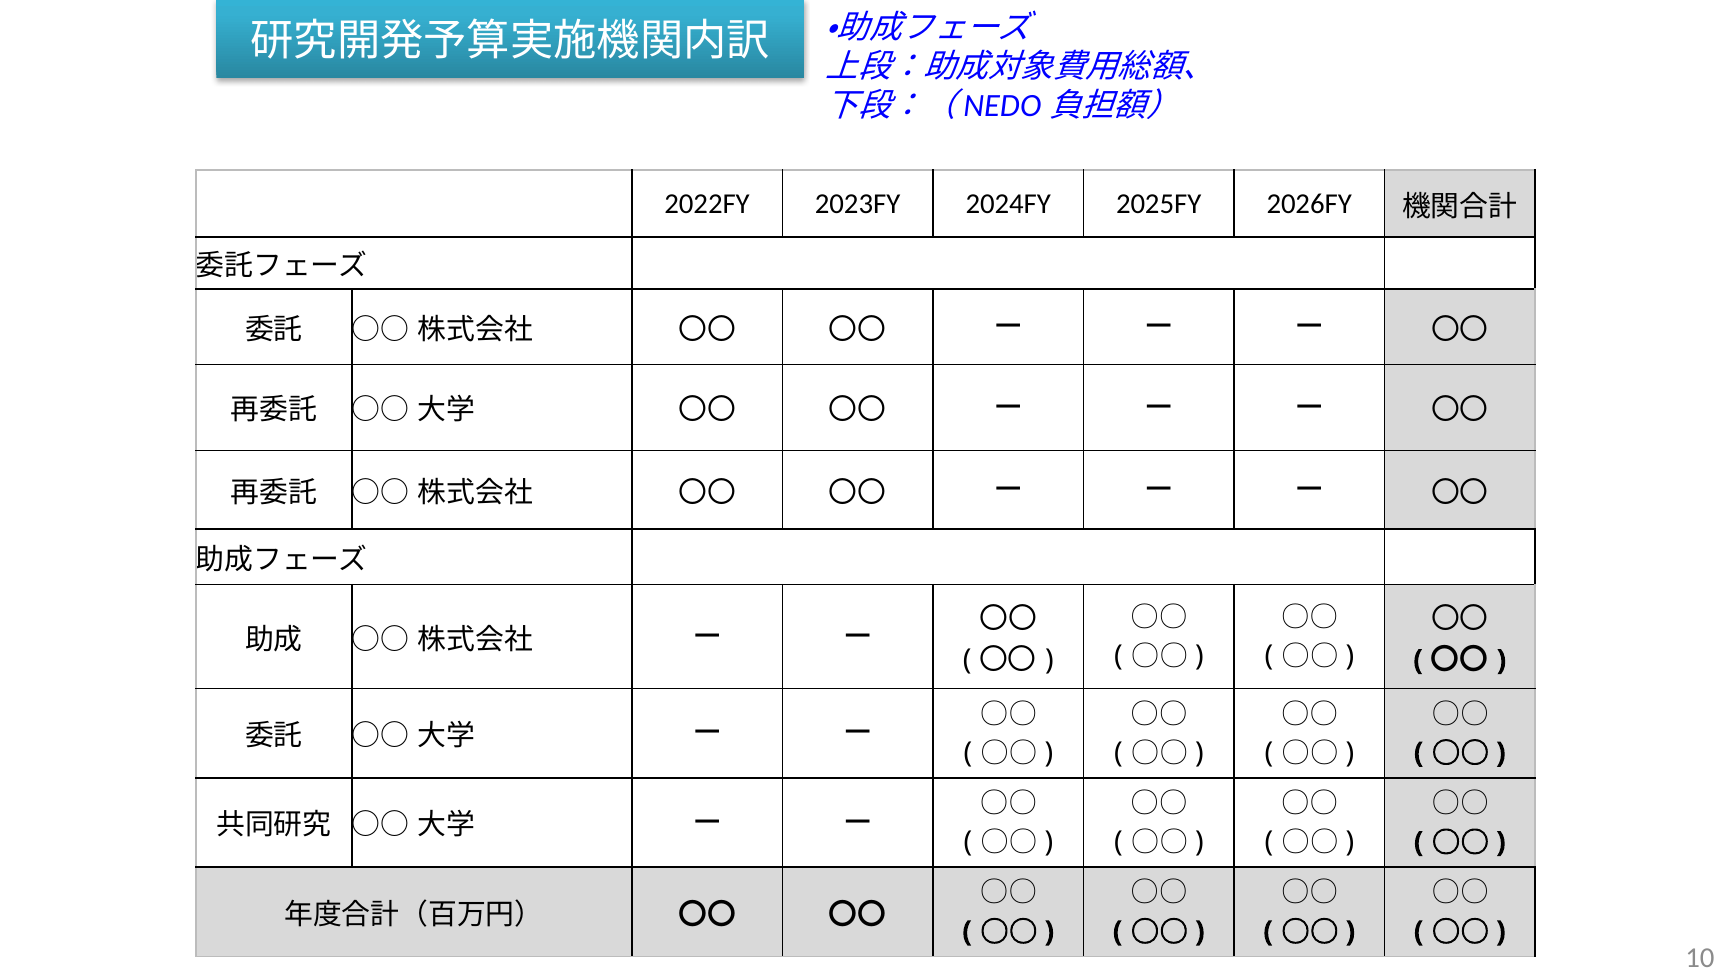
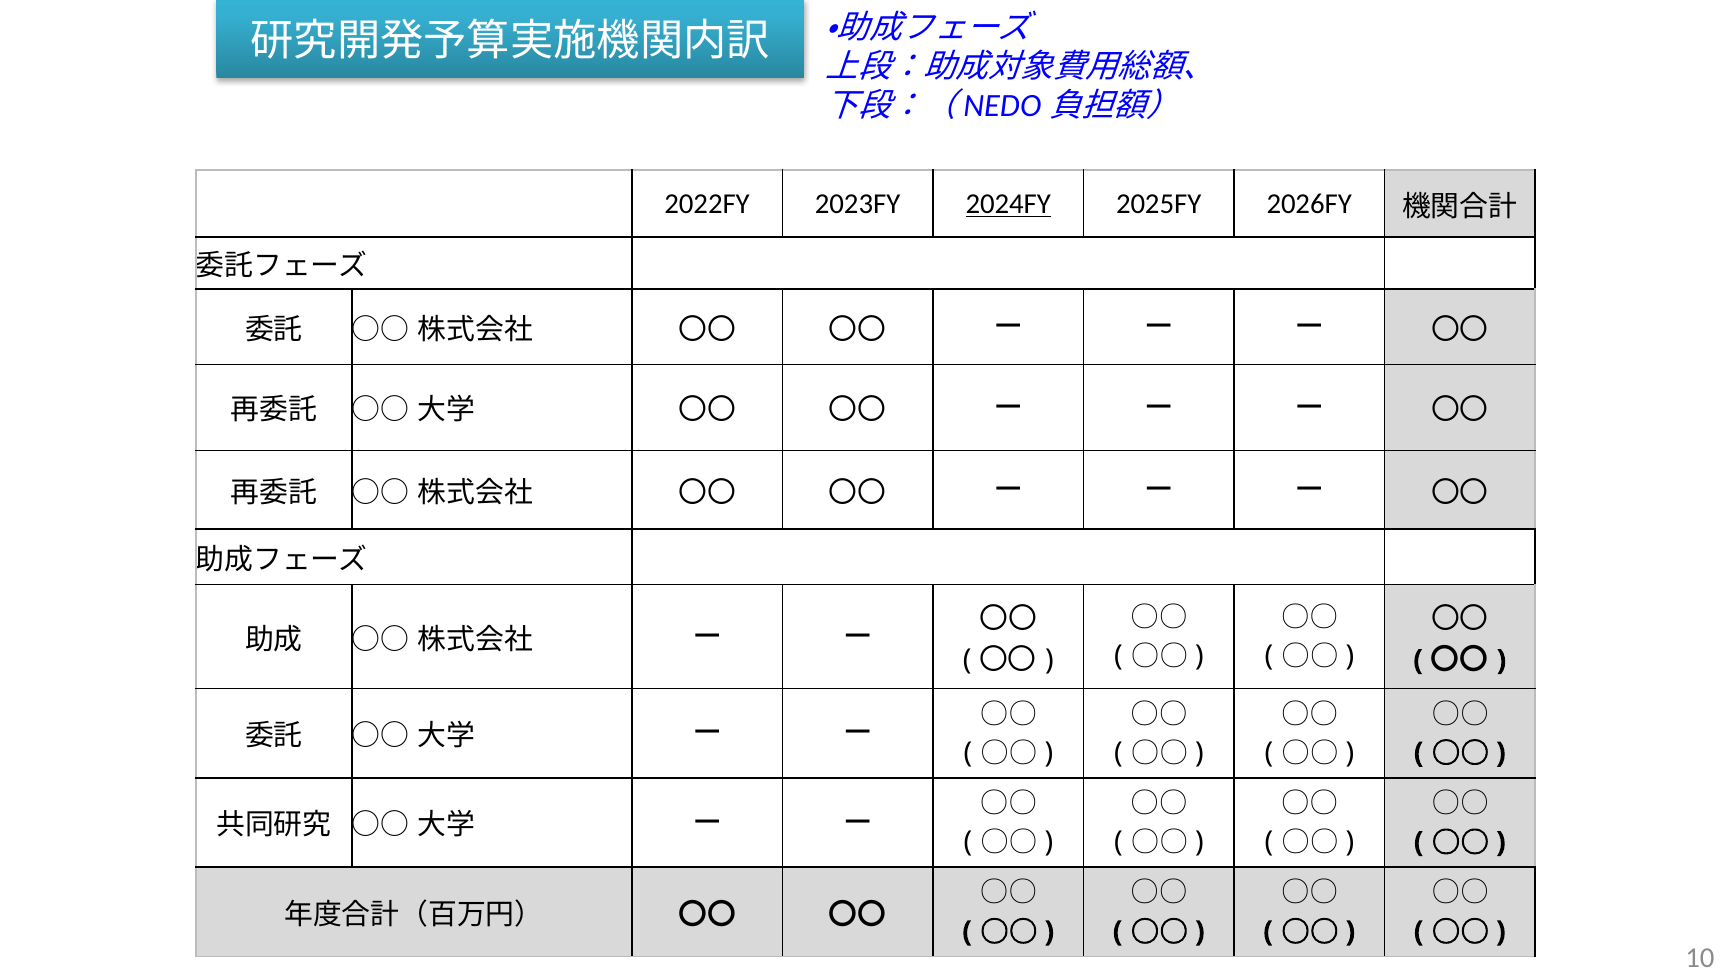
2024FY underline: none -> present
